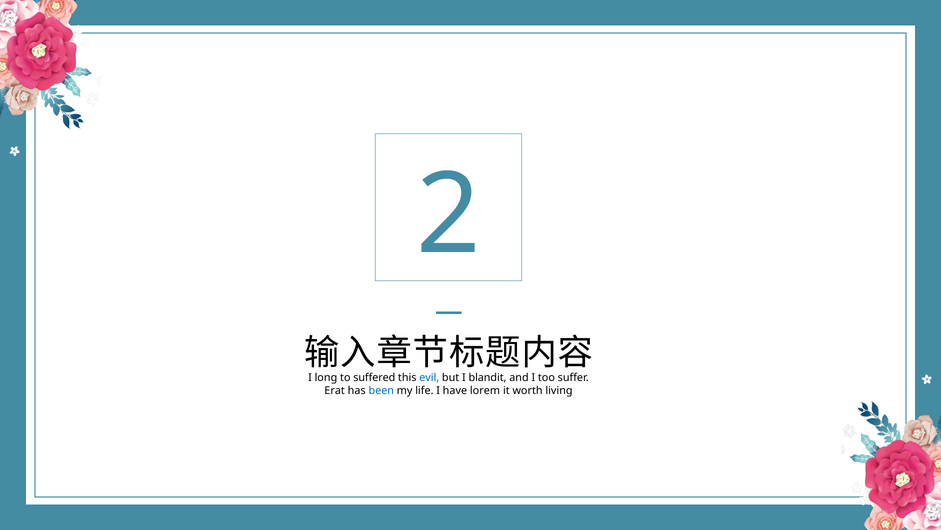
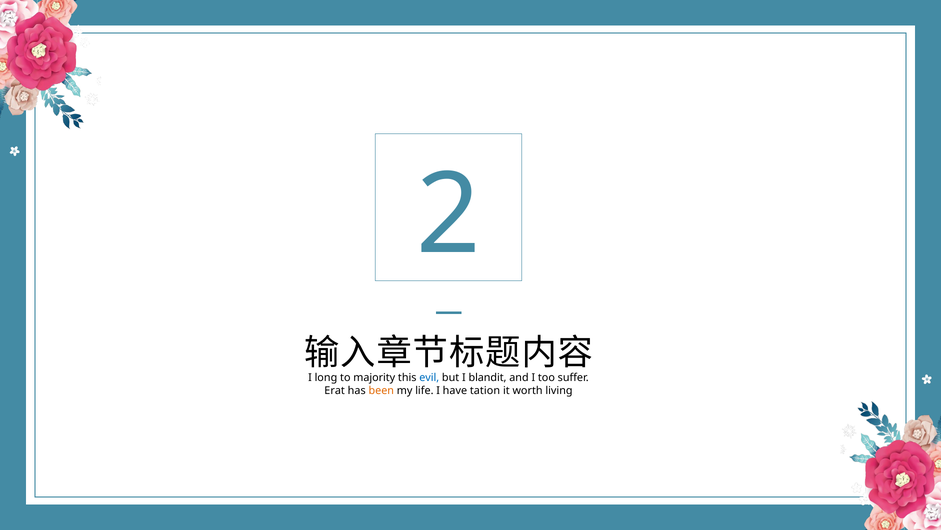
suffered: suffered -> majority
been colour: blue -> orange
lorem: lorem -> tation
